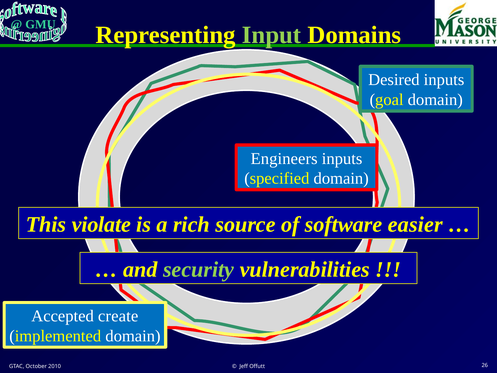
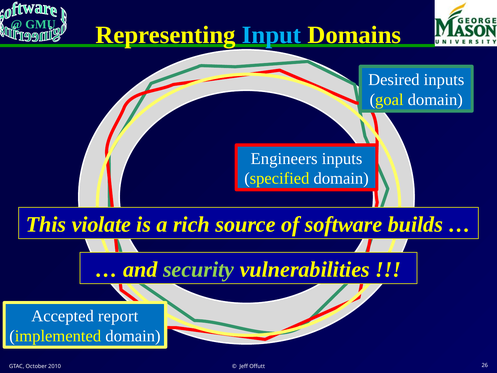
Input colour: light green -> light blue
easier: easier -> builds
create: create -> report
